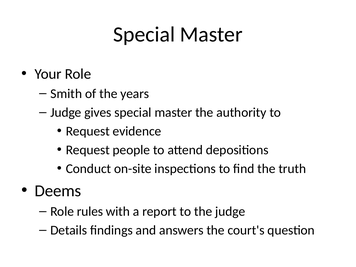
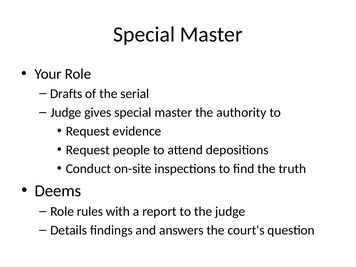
Smith: Smith -> Drafts
years: years -> serial
